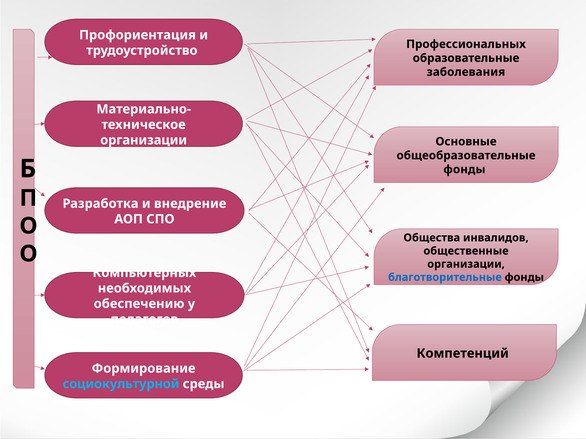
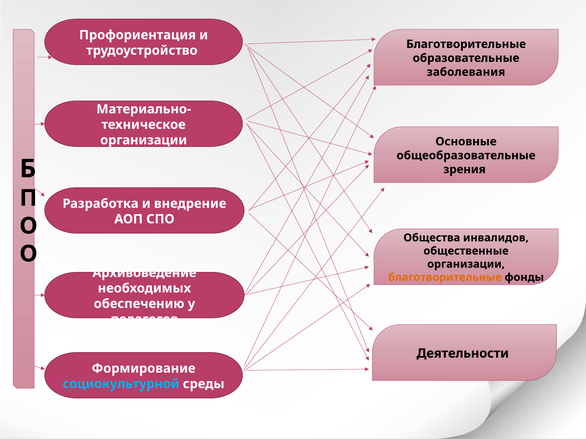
Профессиональных at (466, 44): Профессиональных -> Благотворительные
фонды at (464, 170): фонды -> зрения
Компьютерных: Компьютерных -> Архивоведение
благотворительные at (445, 278) colour: blue -> orange
Компетенций: Компетенций -> Деятельности
